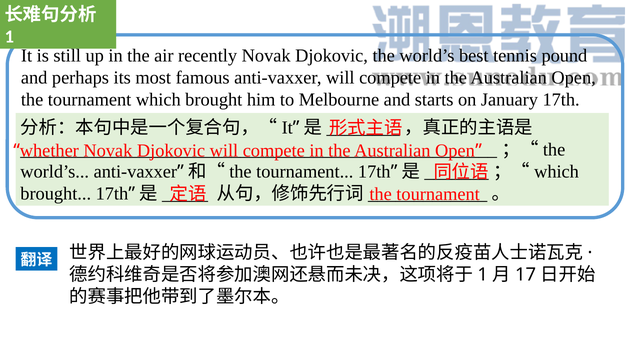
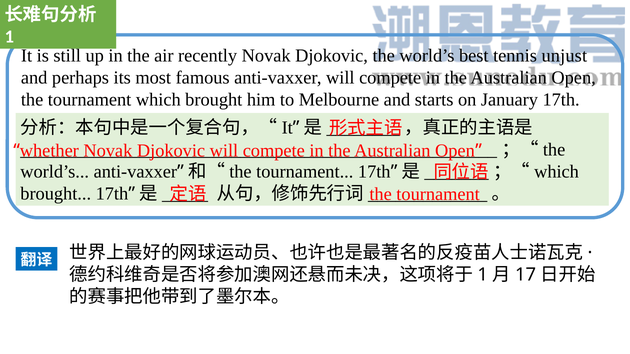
pound: pound -> unjust
